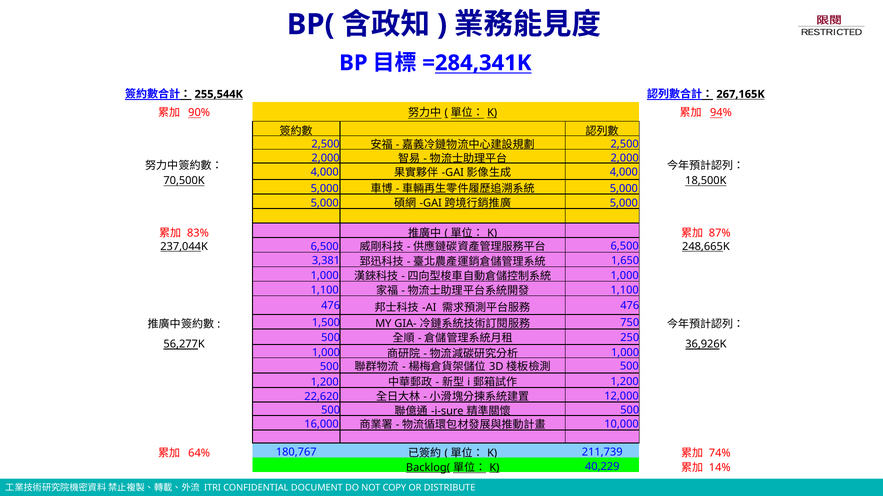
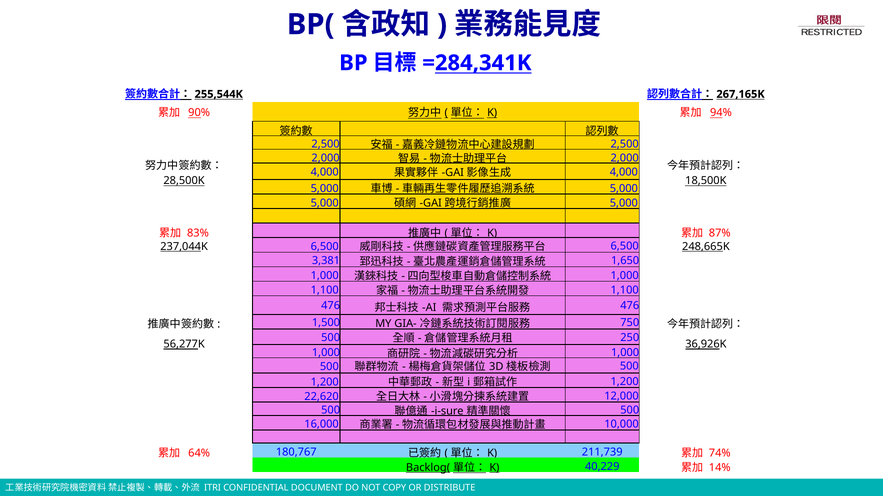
70,500K: 70,500K -> 28,500K
